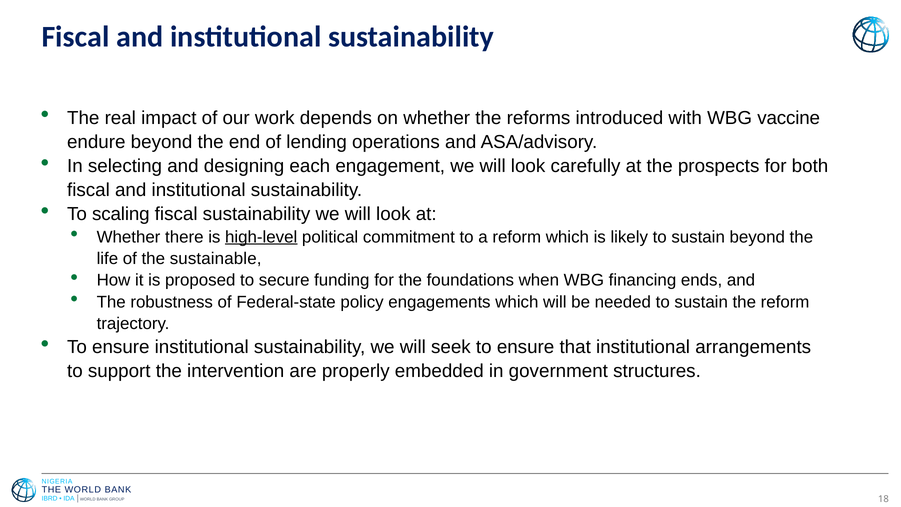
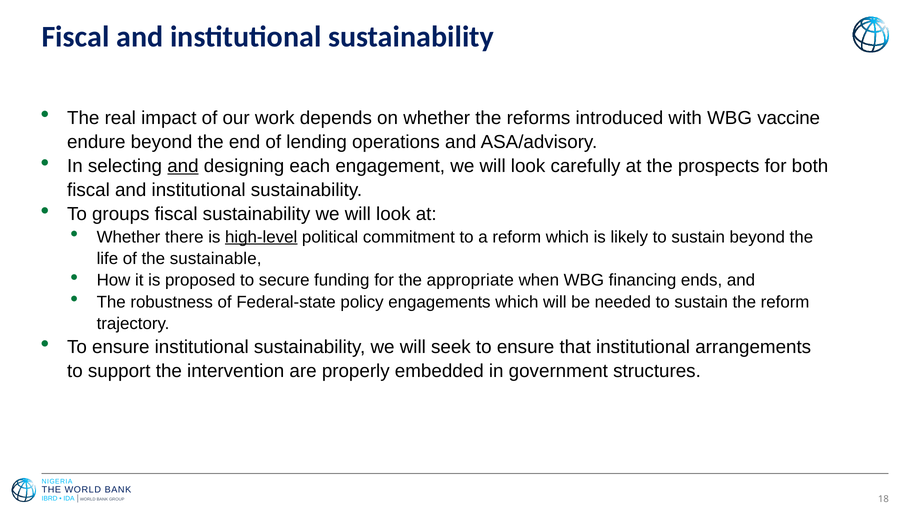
and at (183, 166) underline: none -> present
scaling: scaling -> groups
foundations: foundations -> appropriate
